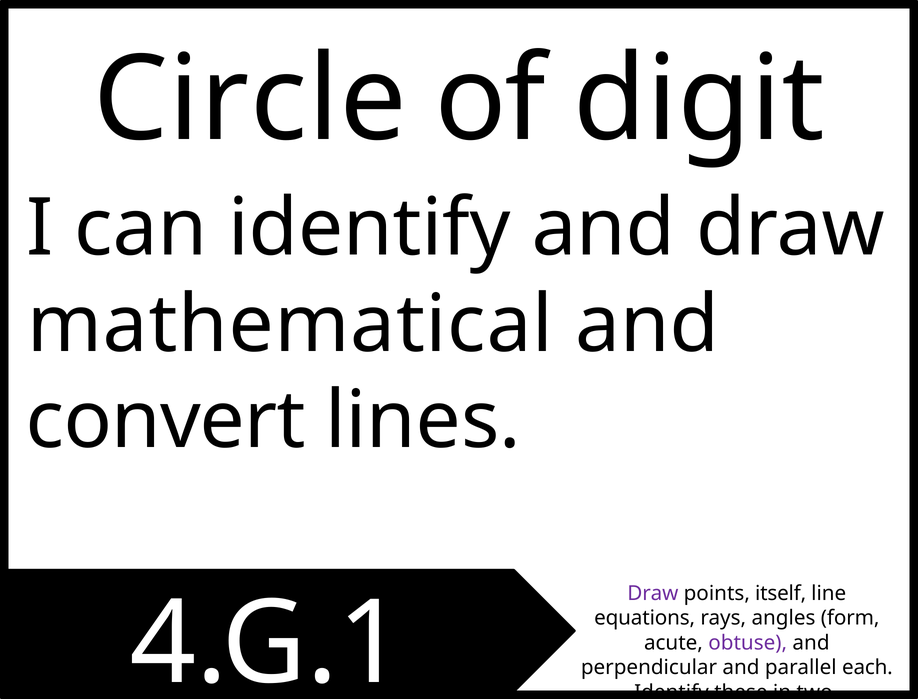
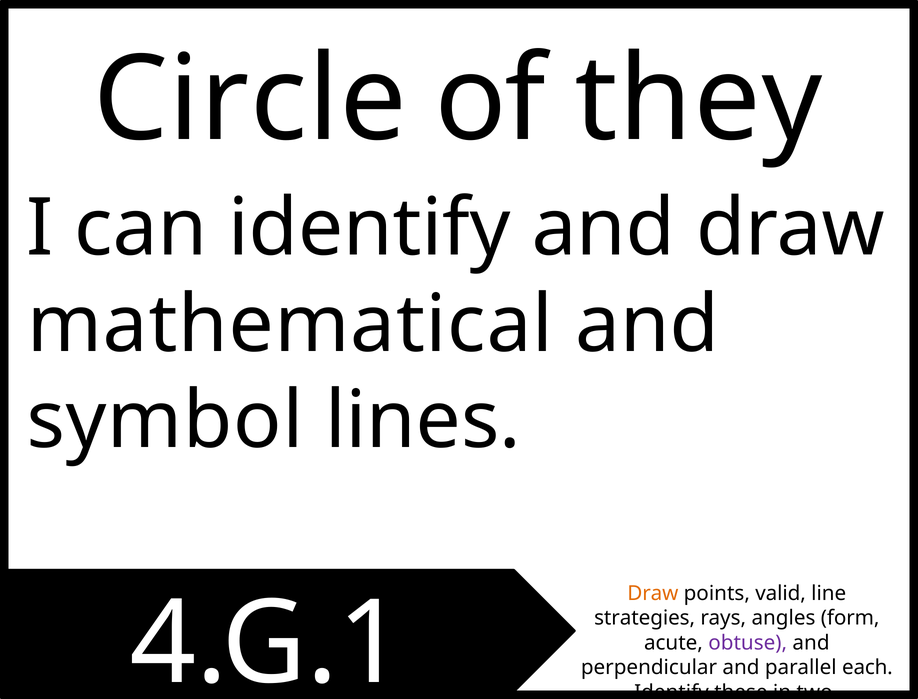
digit: digit -> they
convert: convert -> symbol
Draw at (653, 594) colour: purple -> orange
itself: itself -> valid
equations: equations -> strategies
